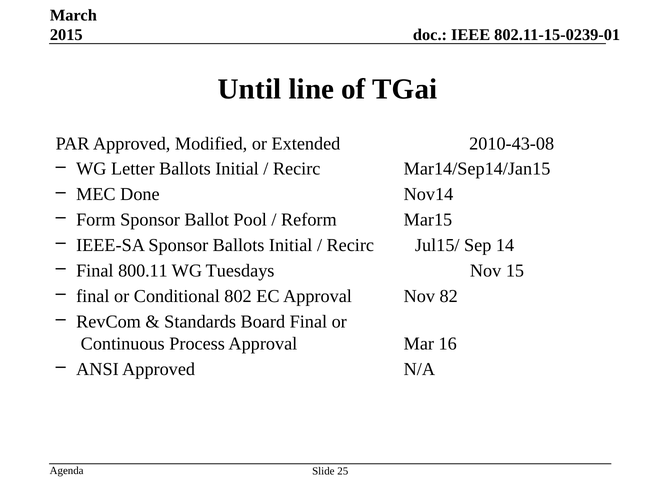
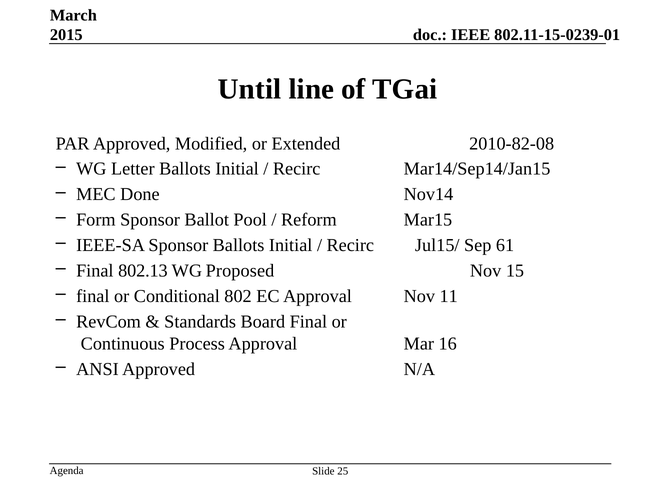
2010-43-08: 2010-43-08 -> 2010-82-08
14: 14 -> 61
800.11: 800.11 -> 802.13
Tuesdays: Tuesdays -> Proposed
82: 82 -> 11
